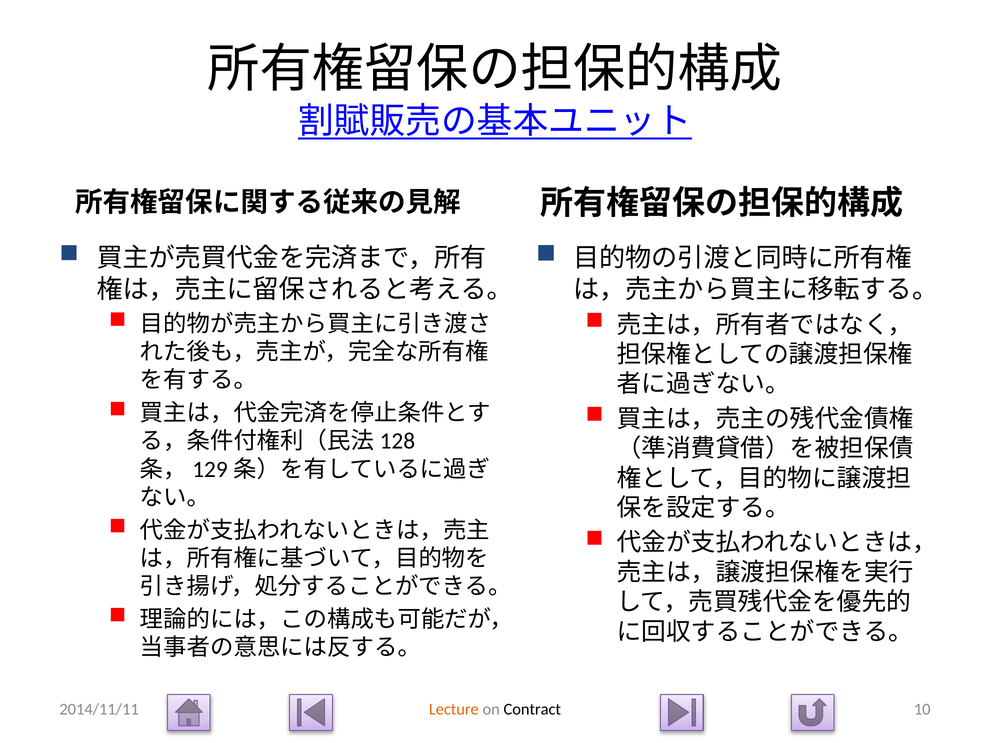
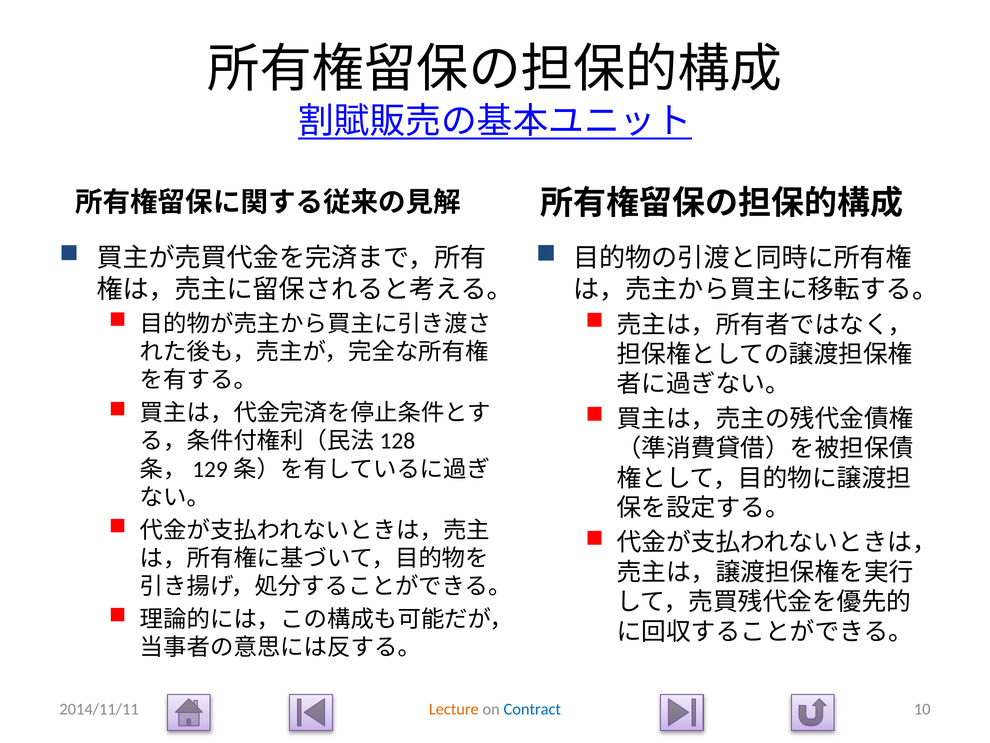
Contract colour: black -> blue
